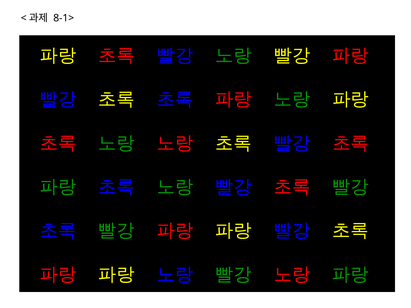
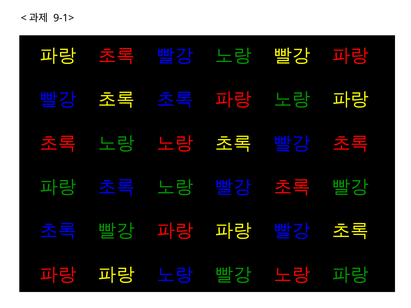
8-1>: 8-1> -> 9-1>
